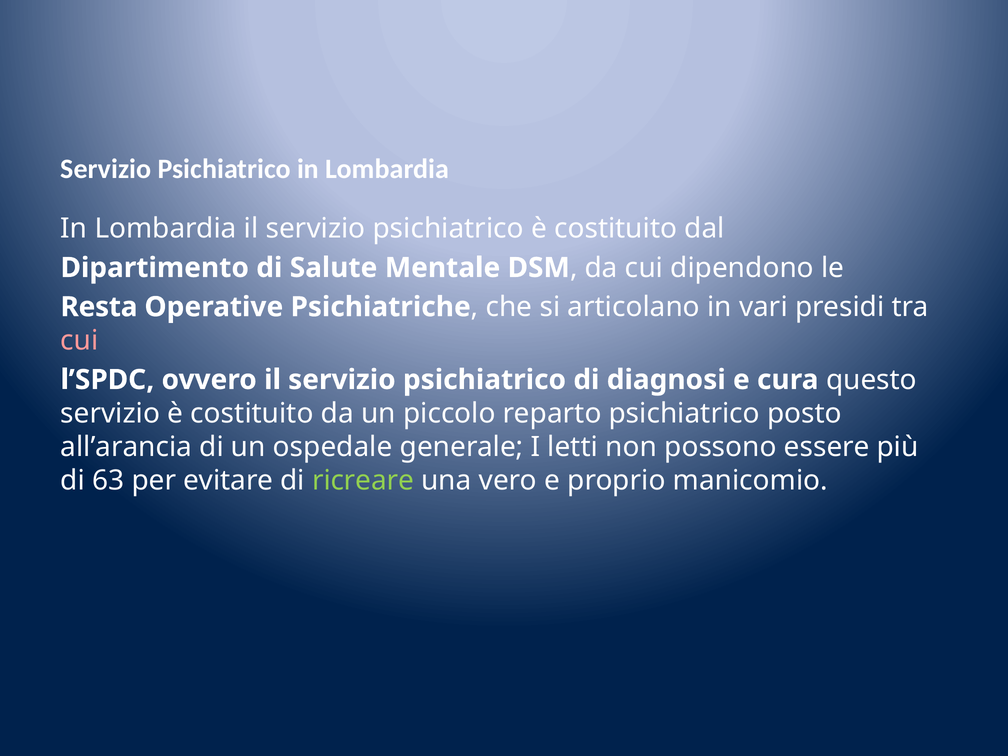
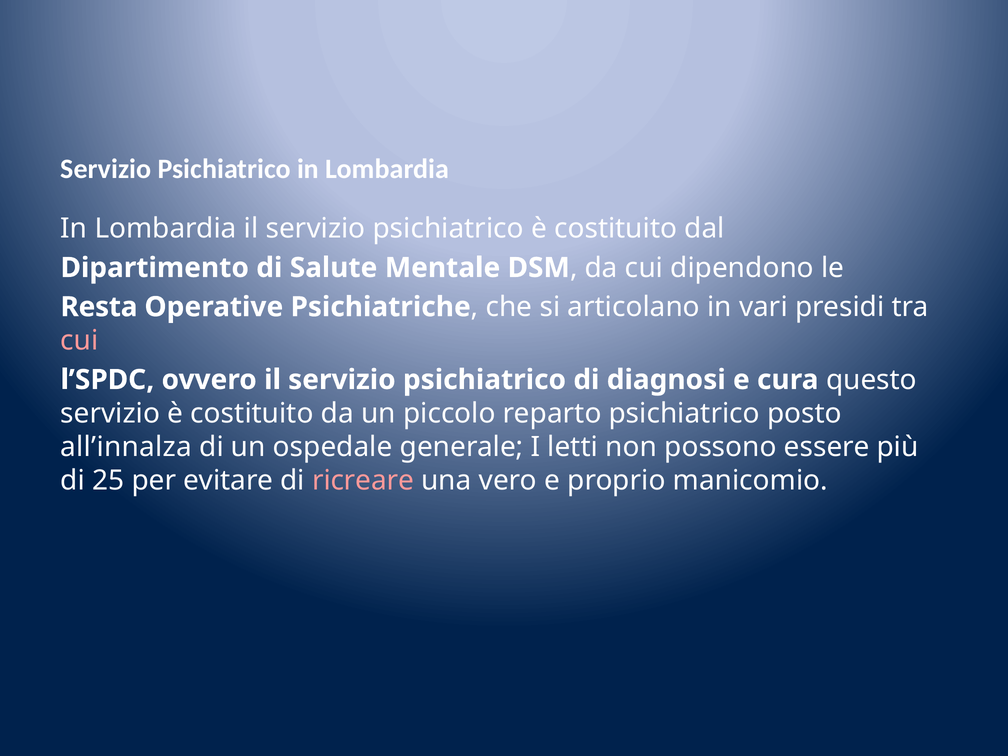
all’arancia: all’arancia -> all’innalza
63: 63 -> 25
ricreare colour: light green -> pink
